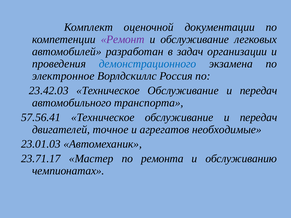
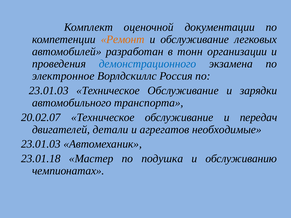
Ремонт colour: purple -> orange
задач: задач -> тонн
23.42.03 at (49, 91): 23.42.03 -> 23.01.03
передач at (259, 91): передач -> зарядки
57.56.41: 57.56.41 -> 20.02.07
точное: точное -> детали
23.71.17: 23.71.17 -> 23.01.18
ремонта: ремонта -> подушка
